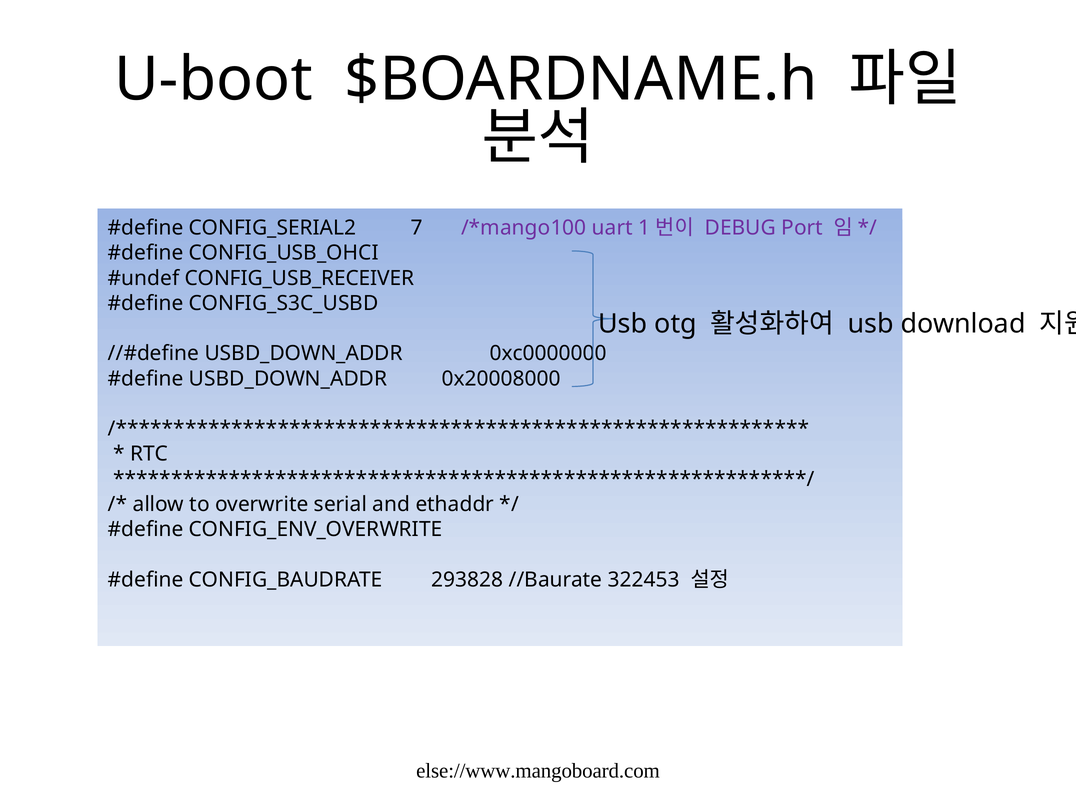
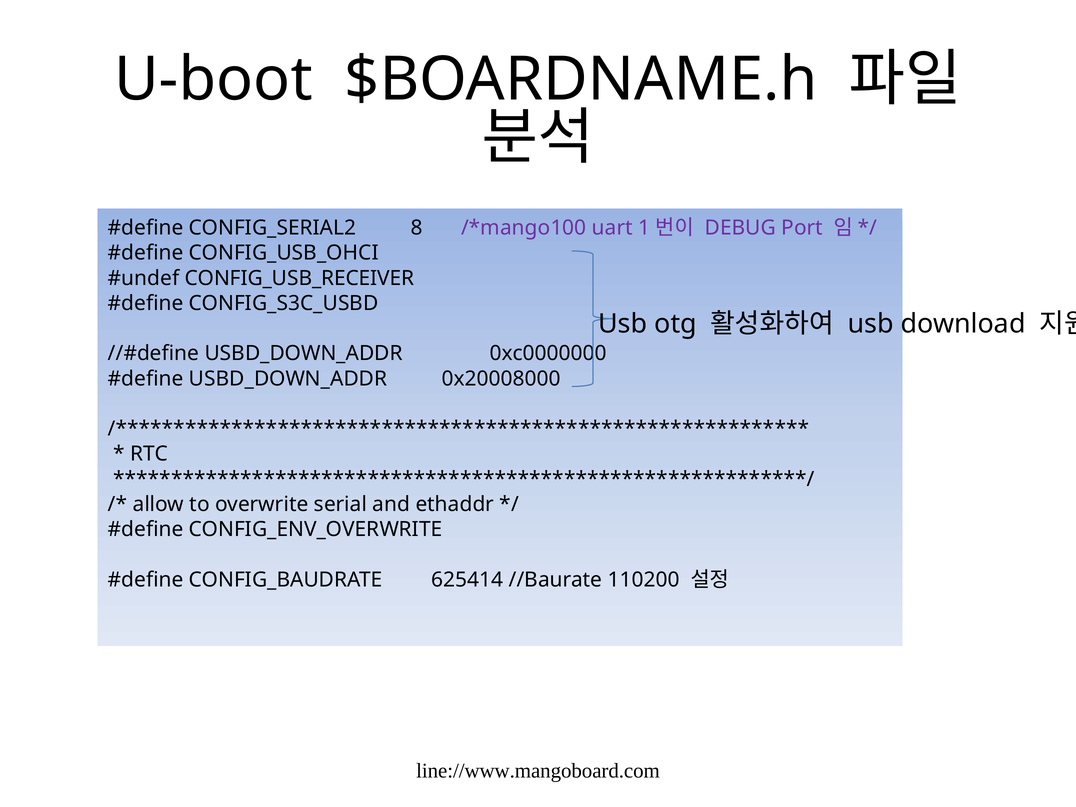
7: 7 -> 8
293828: 293828 -> 625414
322453: 322453 -> 110200
else://www.mangoboard.com: else://www.mangoboard.com -> line://www.mangoboard.com
